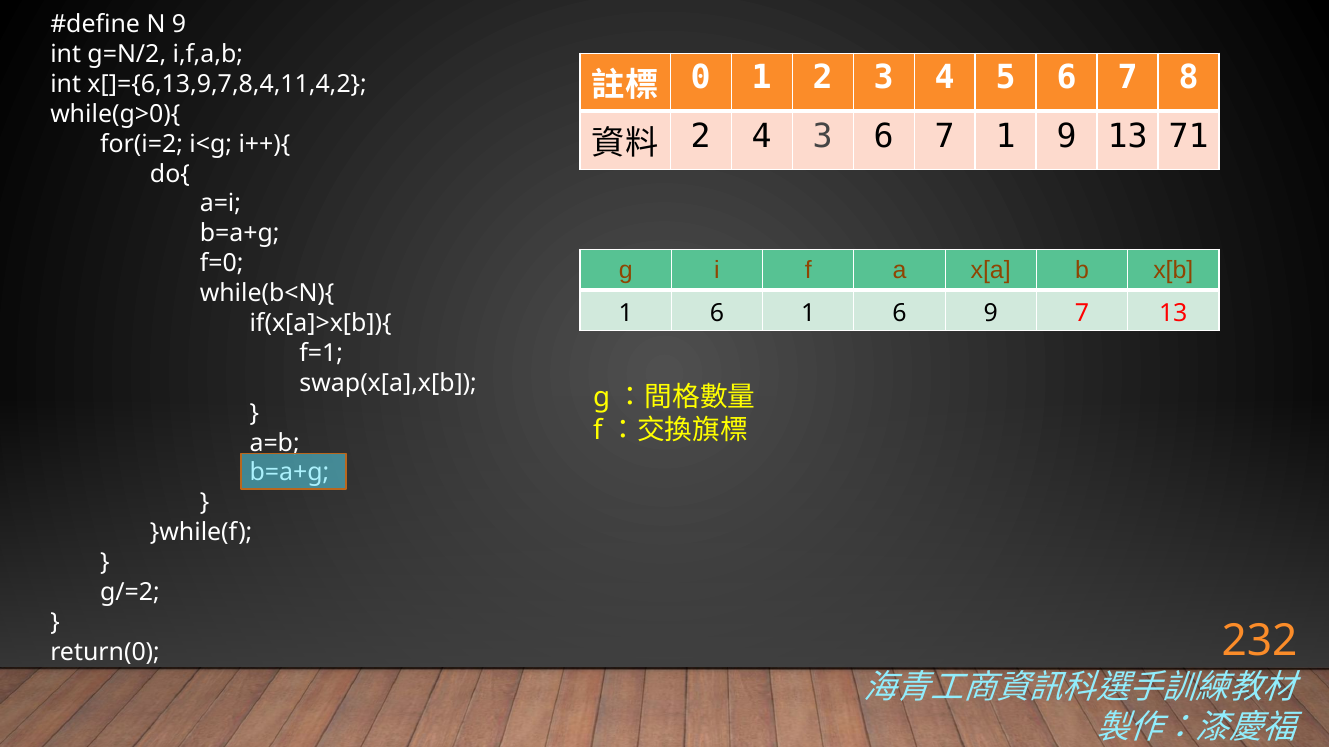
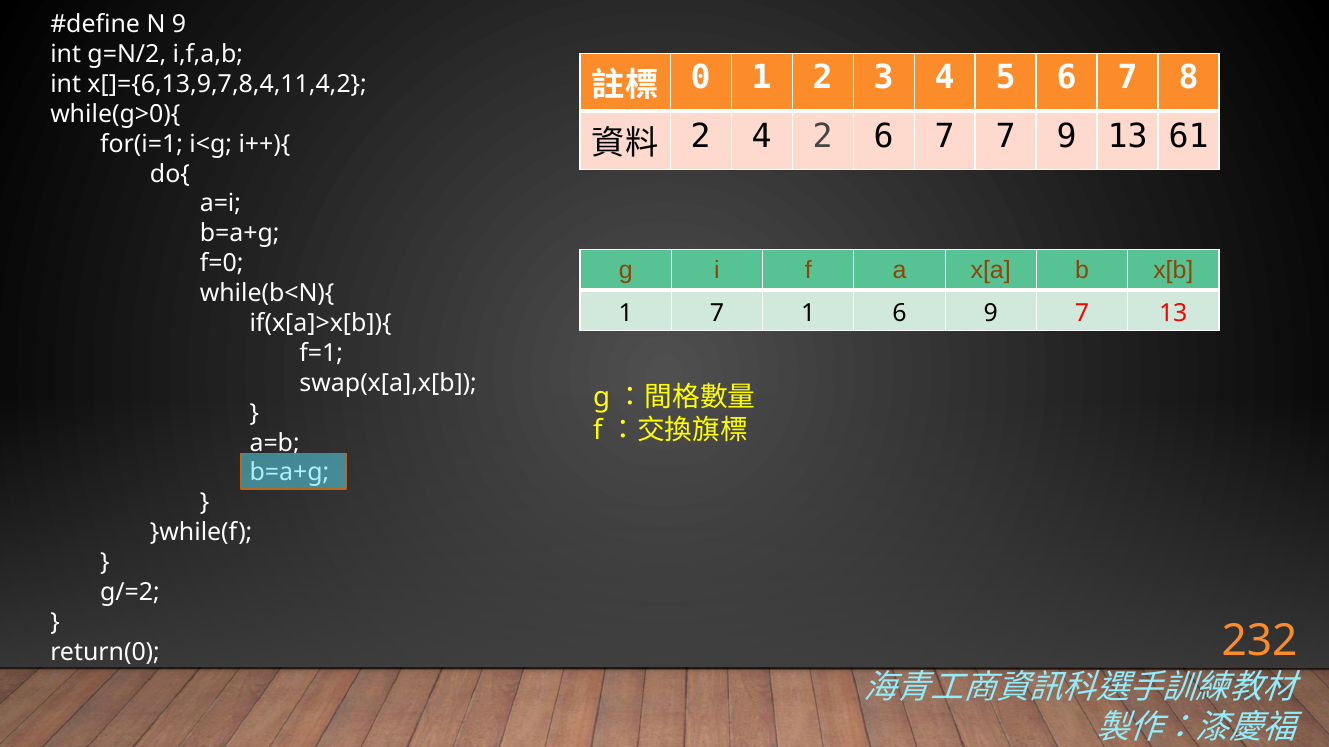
4 3: 3 -> 2
7 1: 1 -> 7
71: 71 -> 61
for(i=2: for(i=2 -> for(i=1
6 at (717, 313): 6 -> 7
